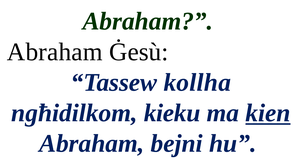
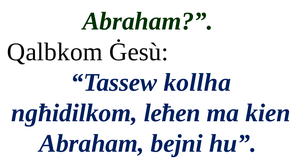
Abraham at (55, 52): Abraham -> Qalbkom
kieku: kieku -> leħen
kien underline: present -> none
